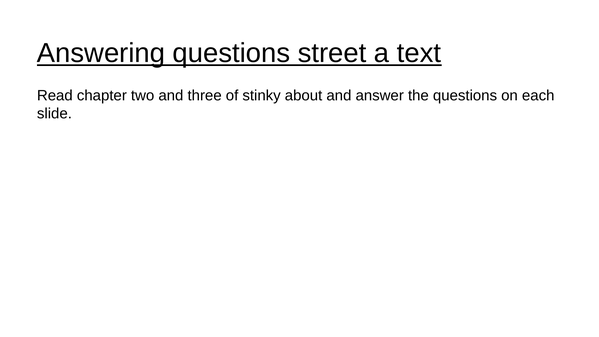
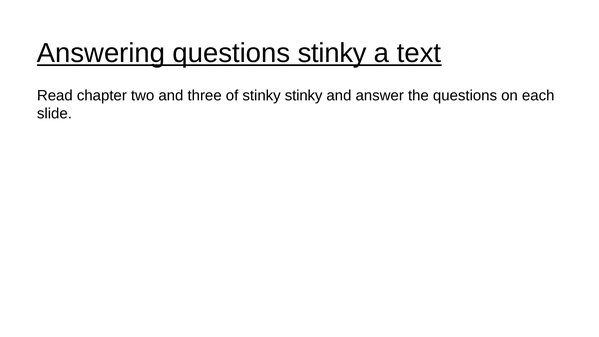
questions street: street -> stinky
stinky about: about -> stinky
